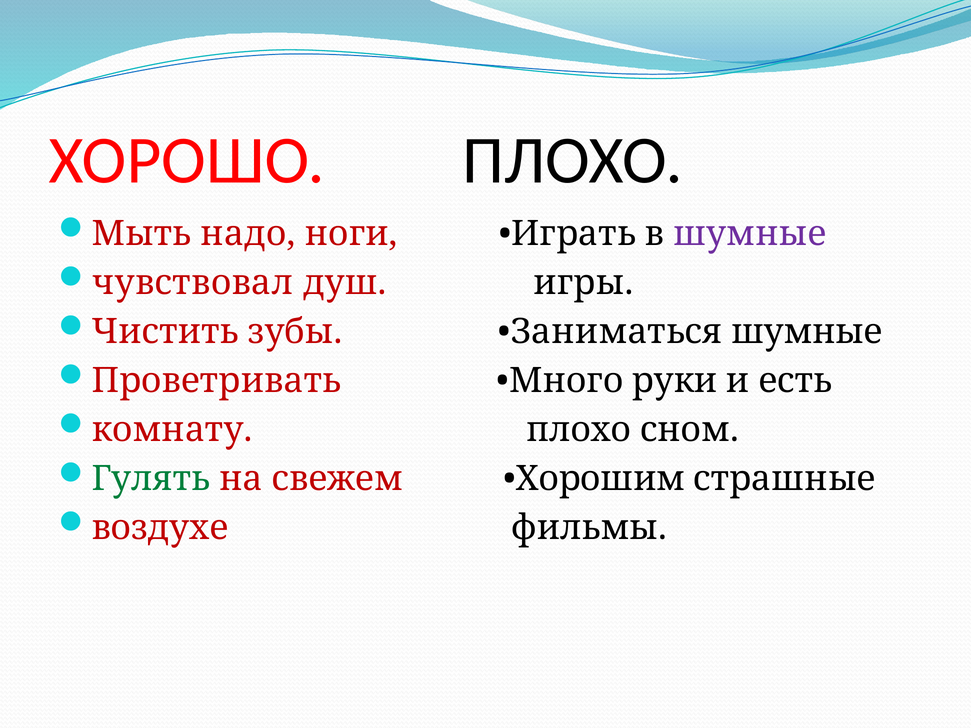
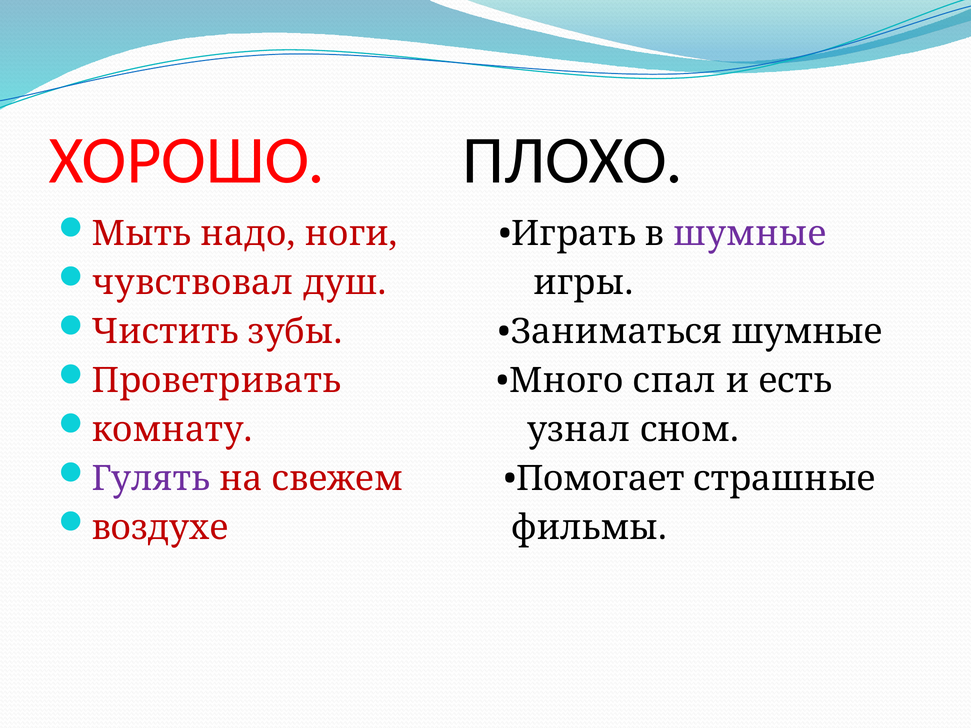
руки: руки -> спал
комнату плохо: плохо -> узнал
Гулять colour: green -> purple
Хорошим: Хорошим -> Помогает
